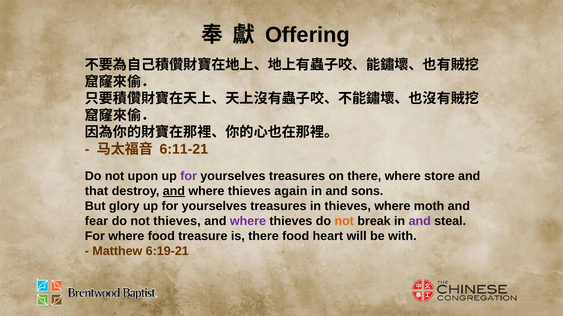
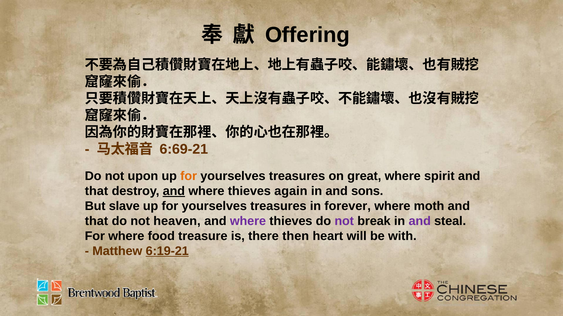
6:11-21: 6:11-21 -> 6:69-21
for at (189, 177) colour: purple -> orange
on there: there -> great
store: store -> spirit
glory: glory -> slave
in thieves: thieves -> forever
fear at (96, 222): fear -> that
not thieves: thieves -> heaven
not at (344, 222) colour: orange -> purple
there food: food -> then
6:19-21 underline: none -> present
